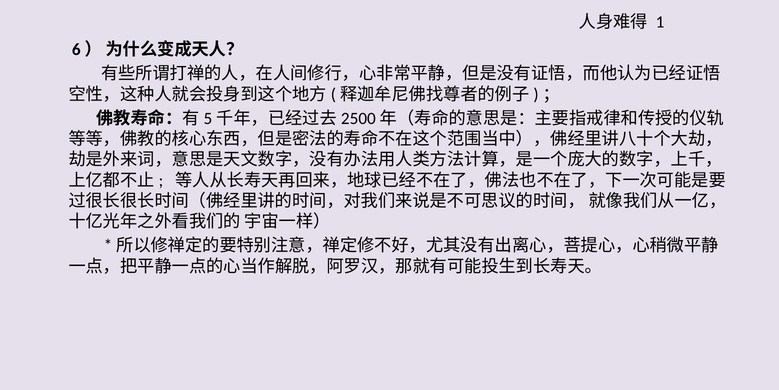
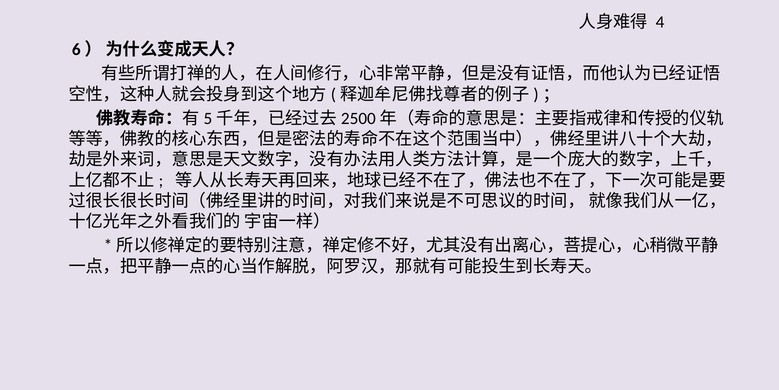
1: 1 -> 4
